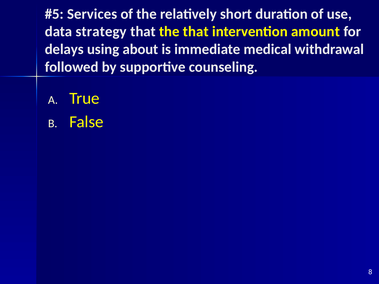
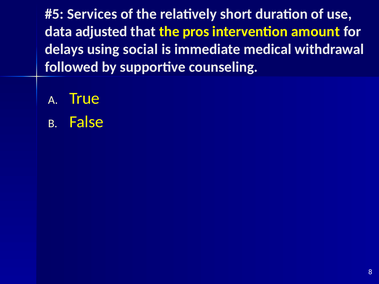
strategy: strategy -> adjusted
the that: that -> pros
about: about -> social
